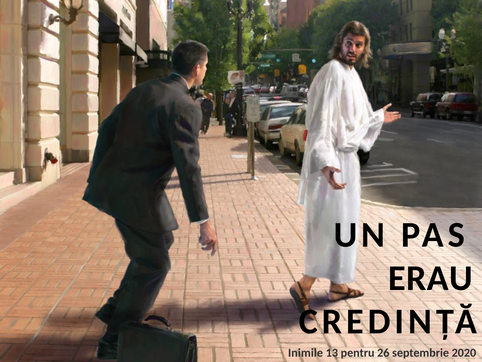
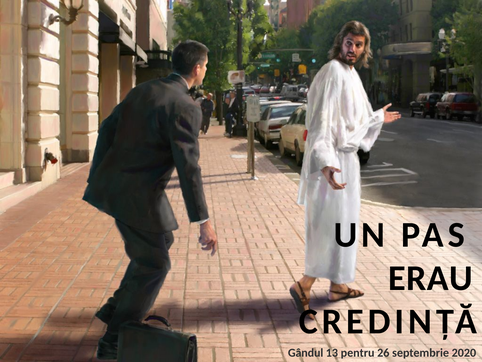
Inimile: Inimile -> Gândul
